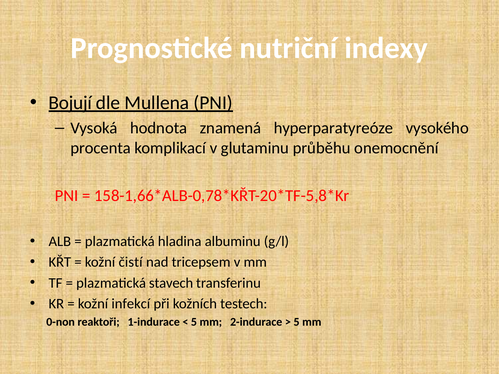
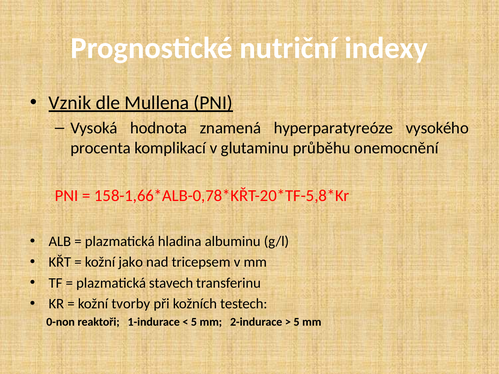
Bojují: Bojují -> Vznik
čistí: čistí -> jako
infekcí: infekcí -> tvorby
